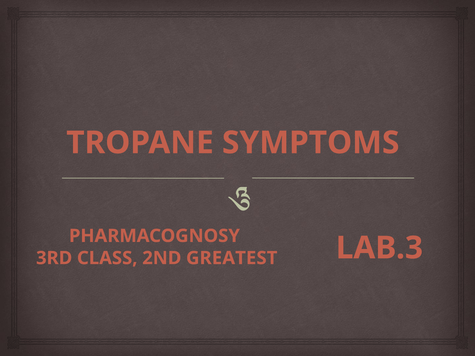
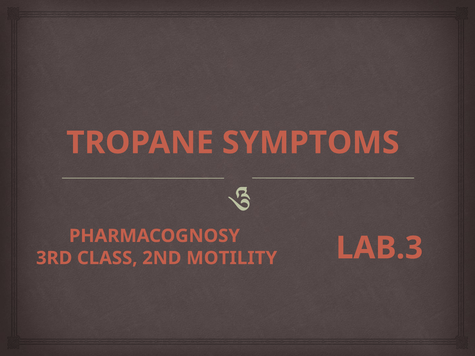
GREATEST: GREATEST -> MOTILITY
